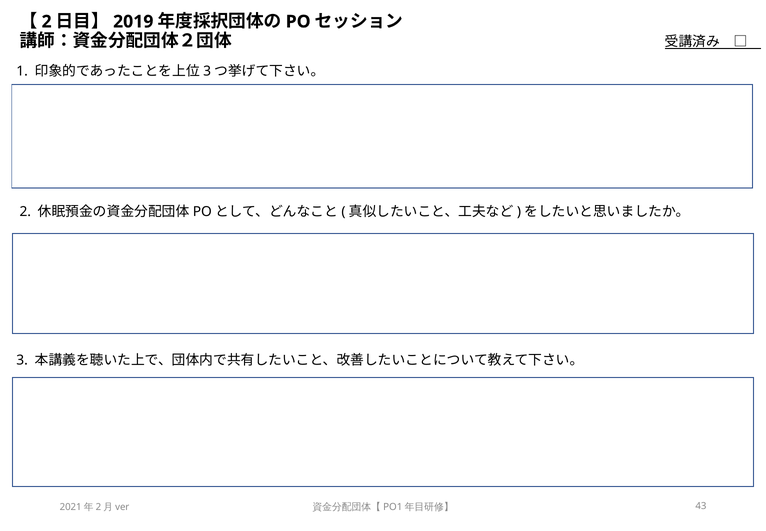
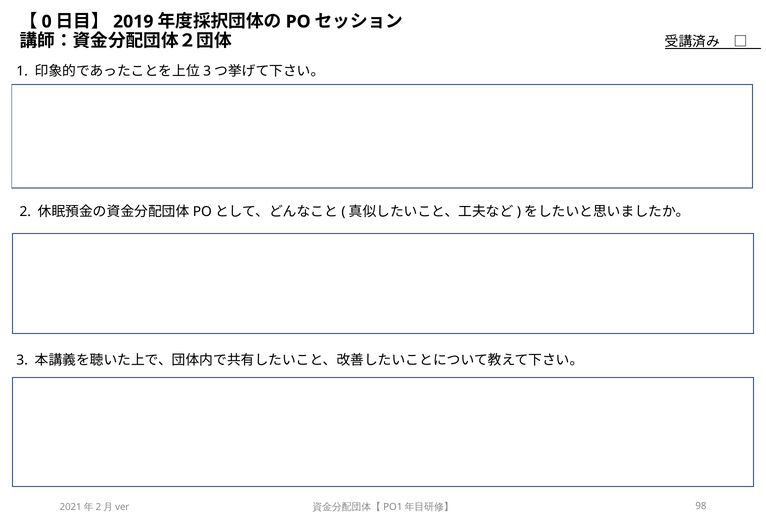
2 at (47, 22): 2 -> 0
43: 43 -> 98
